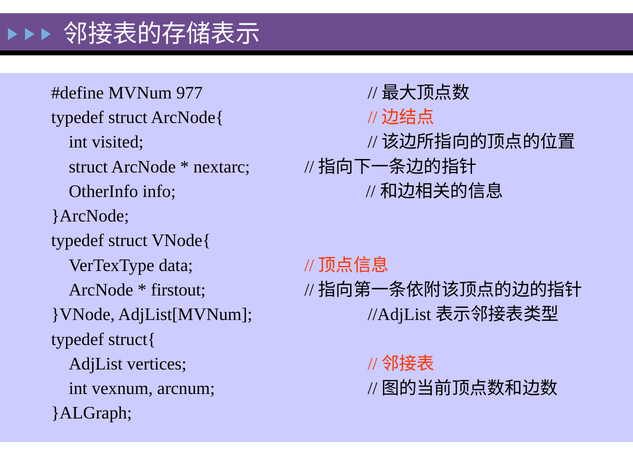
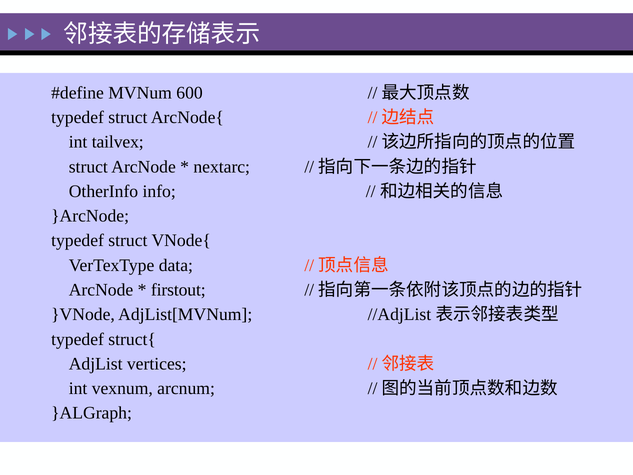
977: 977 -> 600
visited: visited -> tailvex
